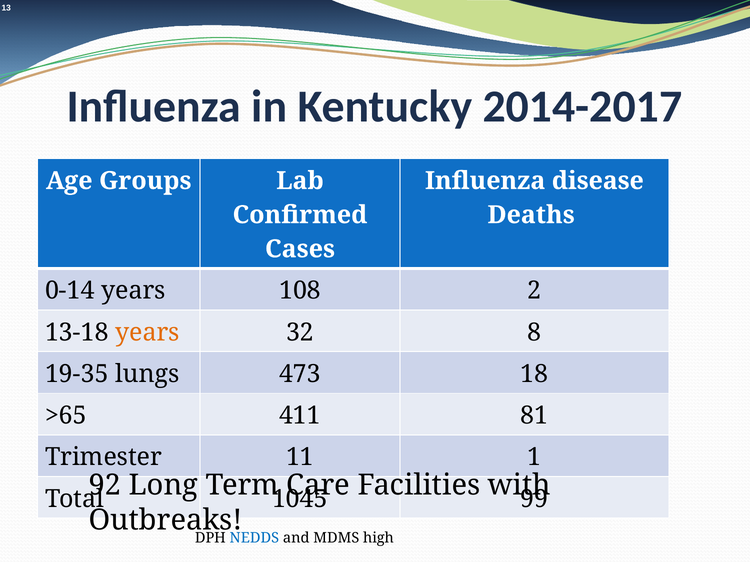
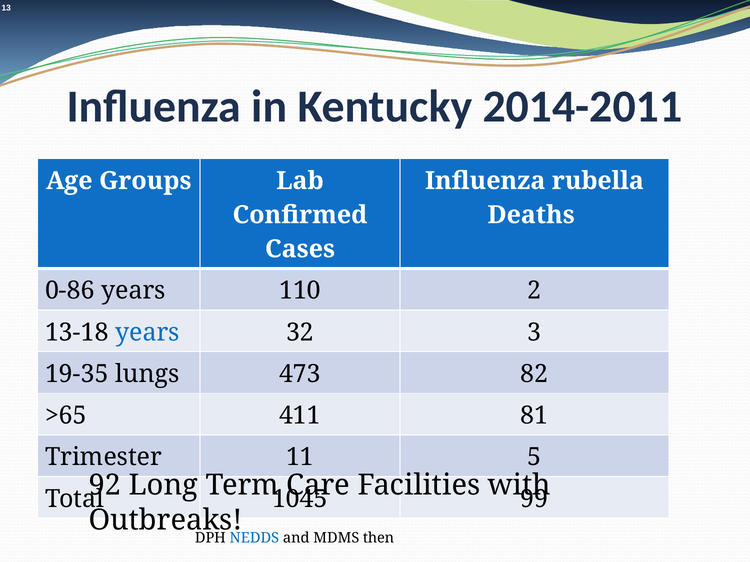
2014-2017: 2014-2017 -> 2014-2011
disease: disease -> rubella
0-14: 0-14 -> 0-86
108: 108 -> 110
years at (147, 333) colour: orange -> blue
8: 8 -> 3
18: 18 -> 82
1: 1 -> 5
high: high -> then
